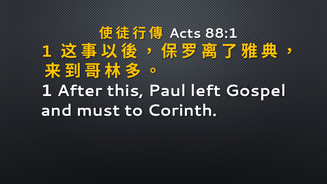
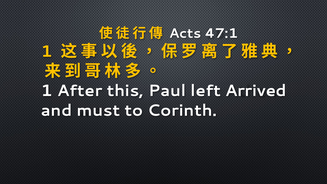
88:1: 88:1 -> 47:1
Gospel: Gospel -> Arrived
